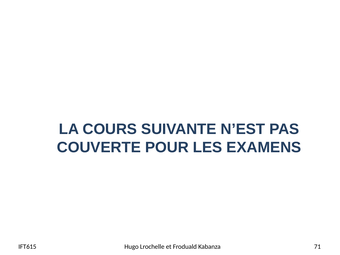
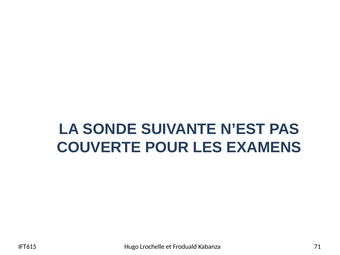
COURS: COURS -> SONDE
